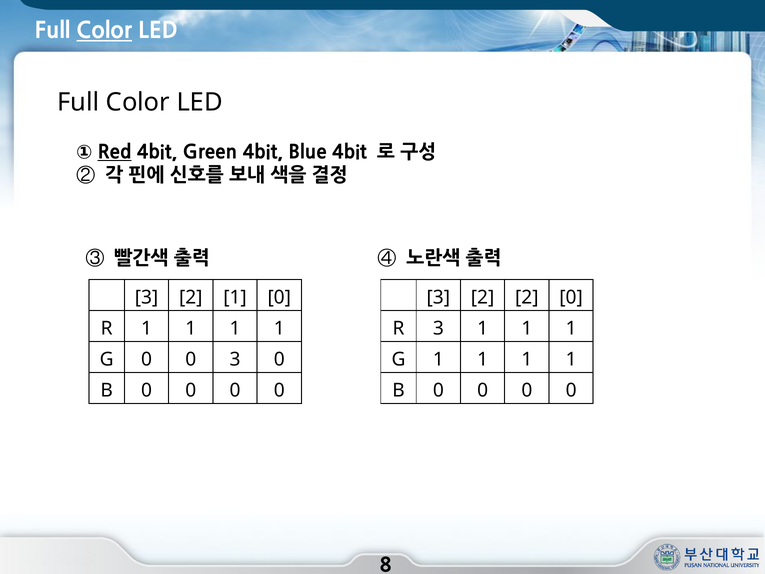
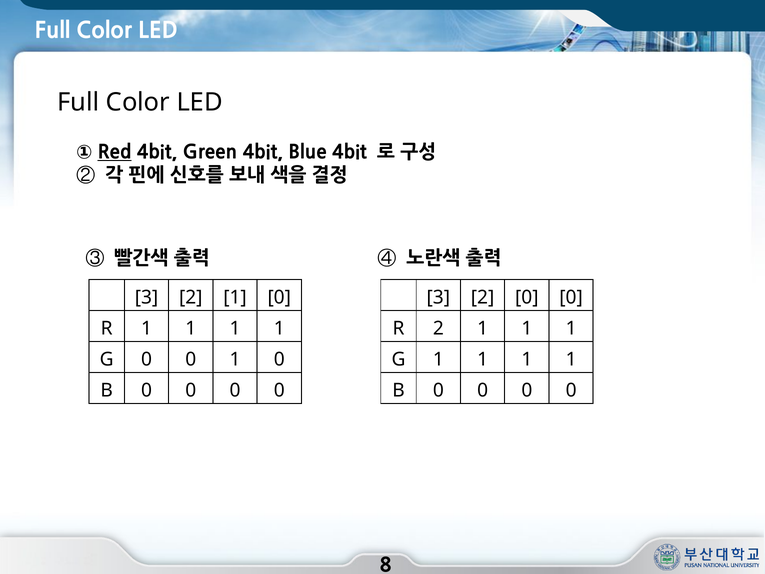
Color at (104, 31) underline: present -> none
2 2: 2 -> 0
R 3: 3 -> 2
0 3: 3 -> 1
